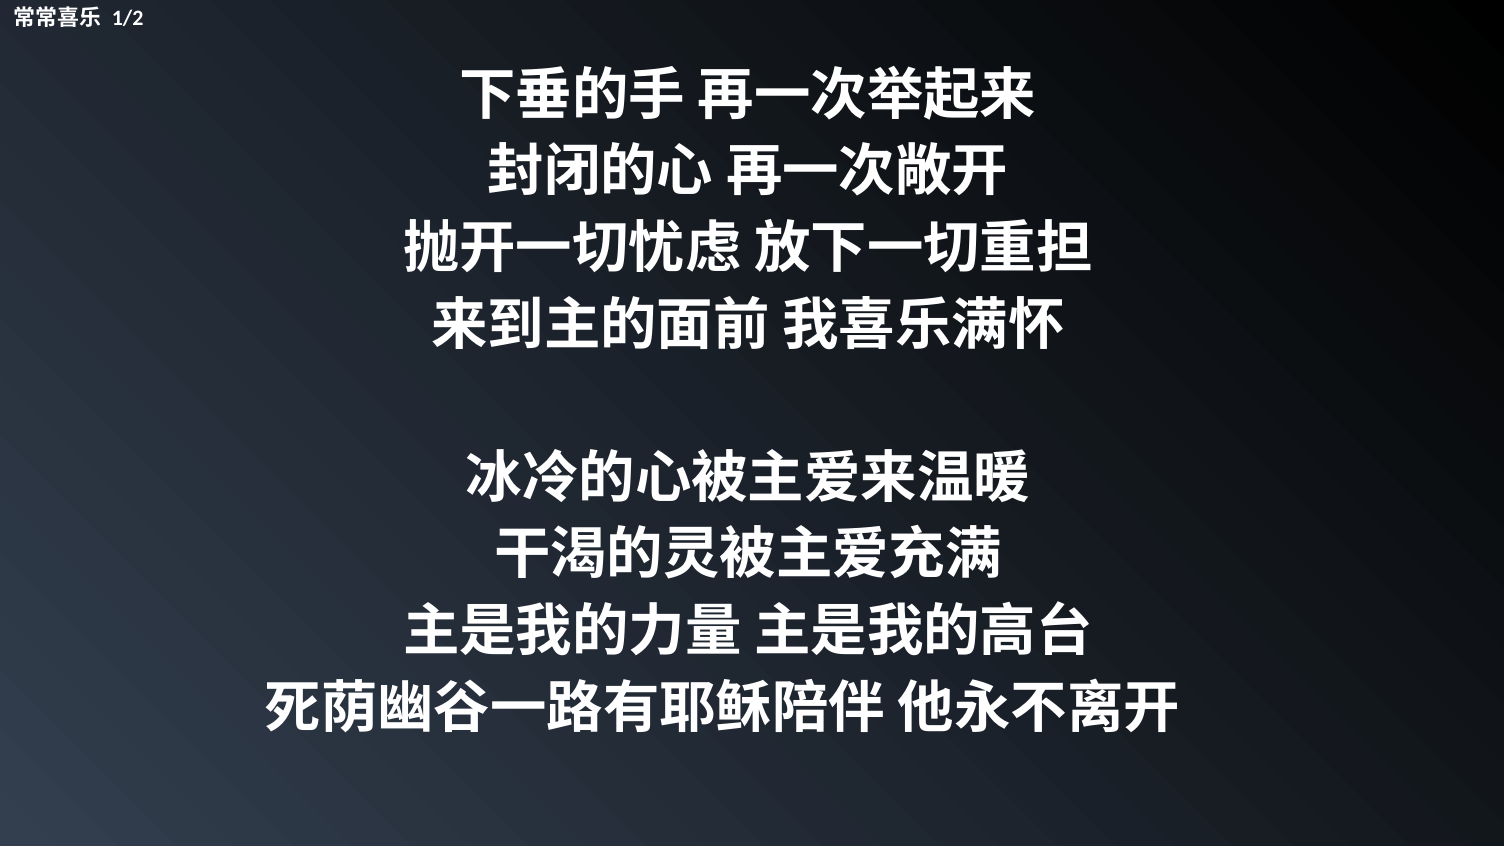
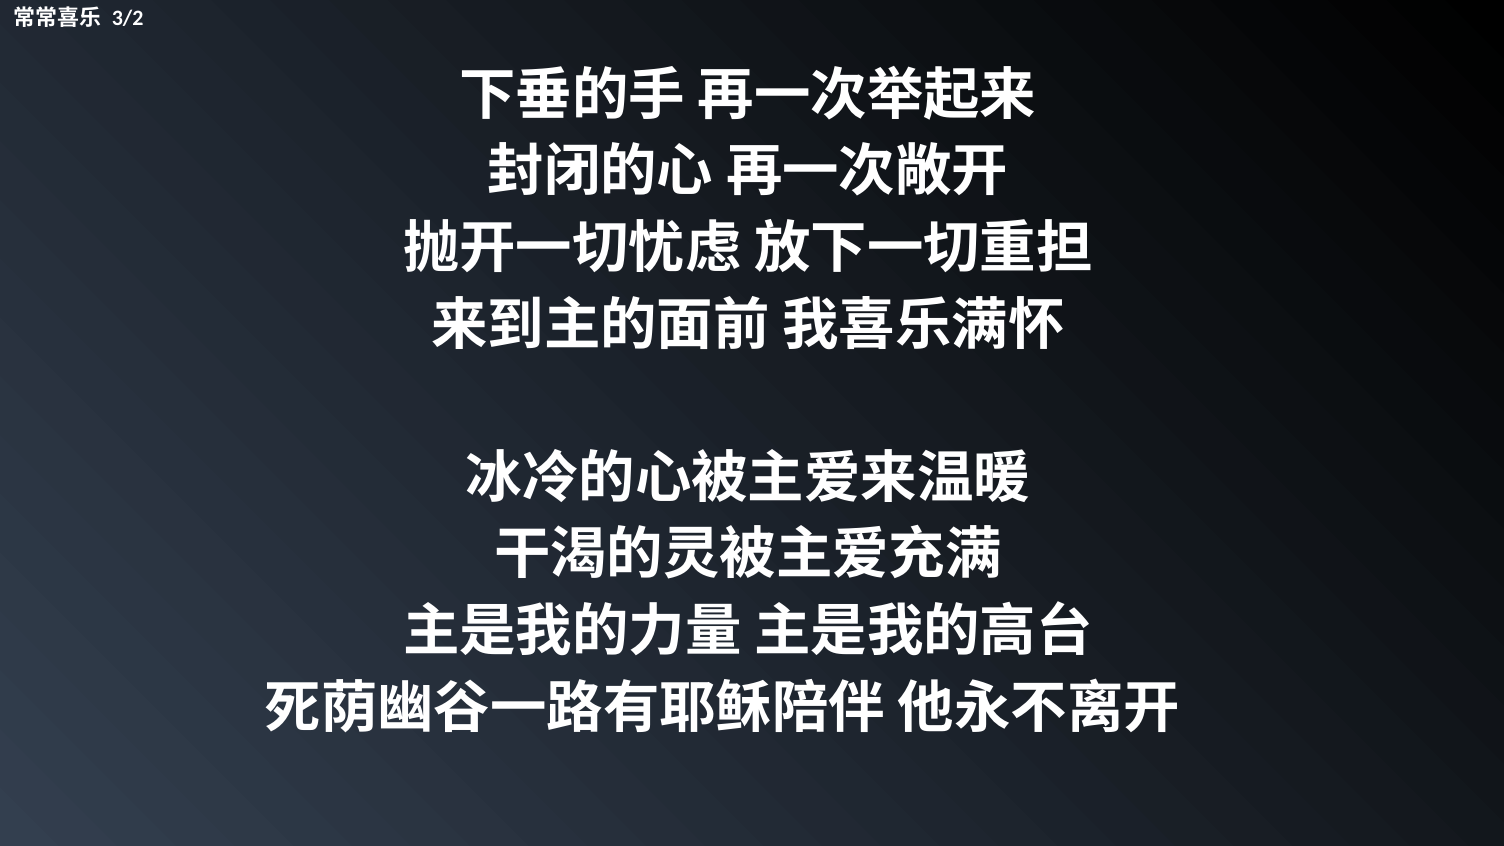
1/2: 1/2 -> 3/2
